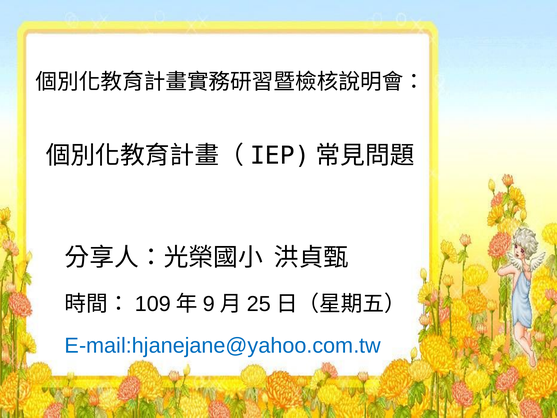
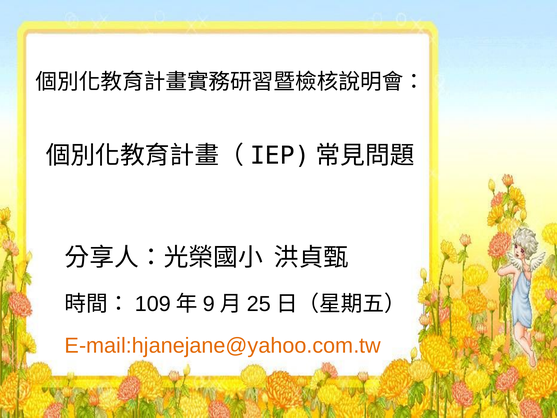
E-mail:hjanejane@yahoo.com.tw colour: blue -> orange
